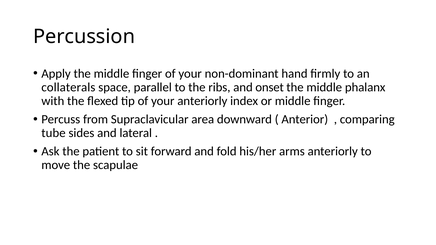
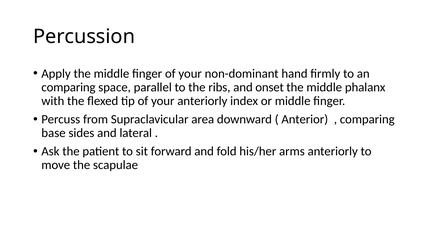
collaterals at (68, 87): collaterals -> comparing
tube: tube -> base
